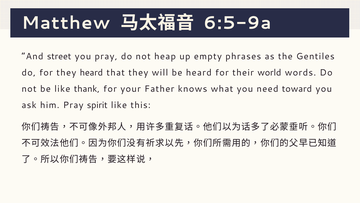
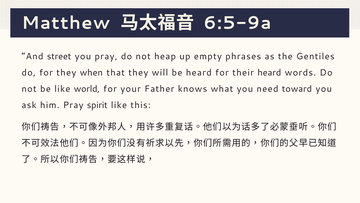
they heard: heard -> when
their world: world -> heard
thank: thank -> world
